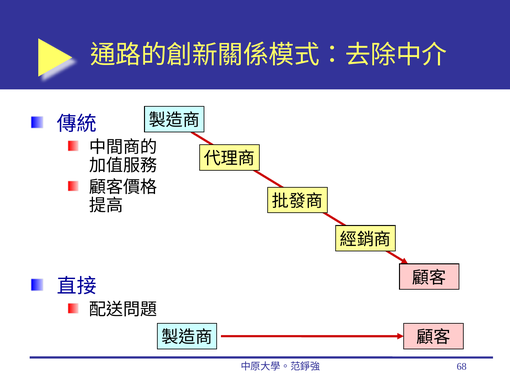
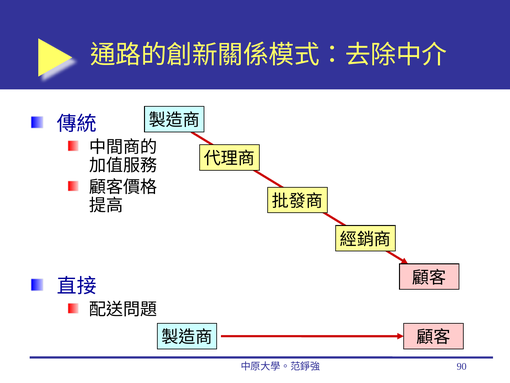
68: 68 -> 90
